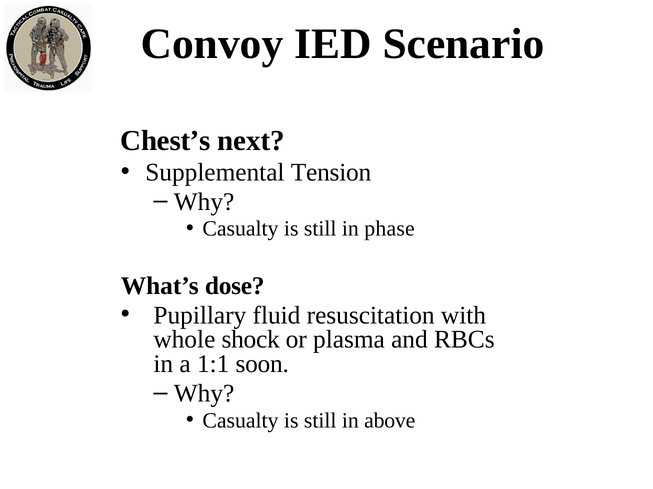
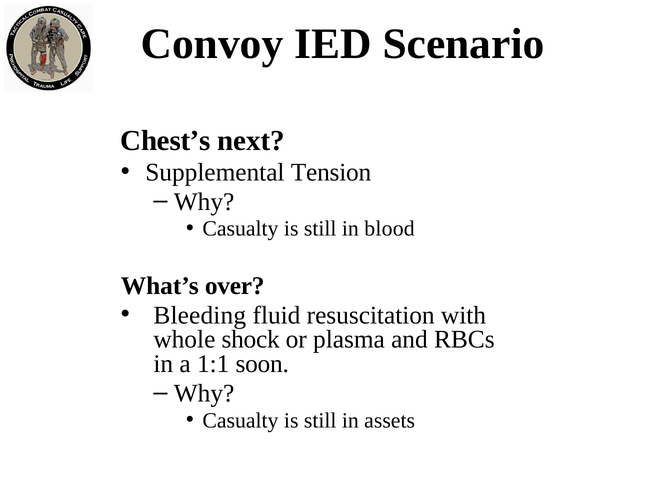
phase: phase -> blood
dose: dose -> over
Pupillary: Pupillary -> Bleeding
above: above -> assets
